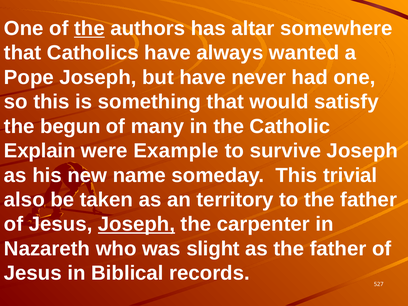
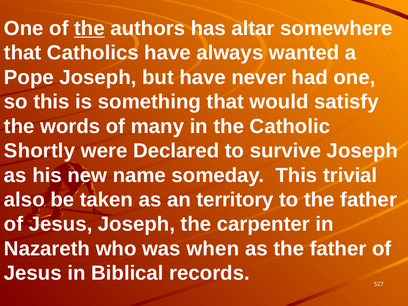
begun: begun -> words
Explain: Explain -> Shortly
Example: Example -> Declared
Joseph at (136, 224) underline: present -> none
slight: slight -> when
